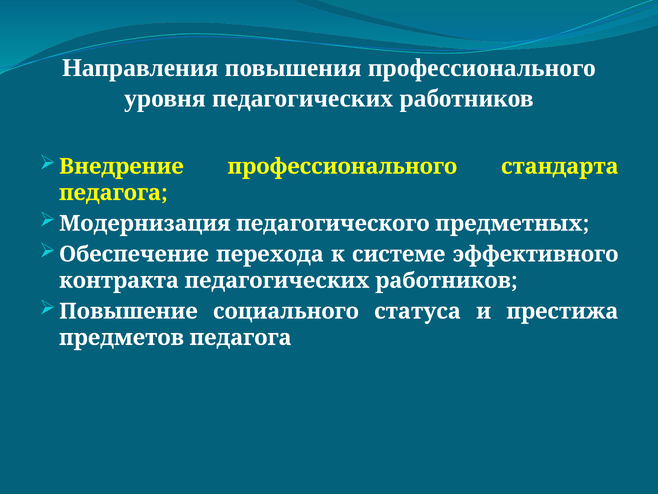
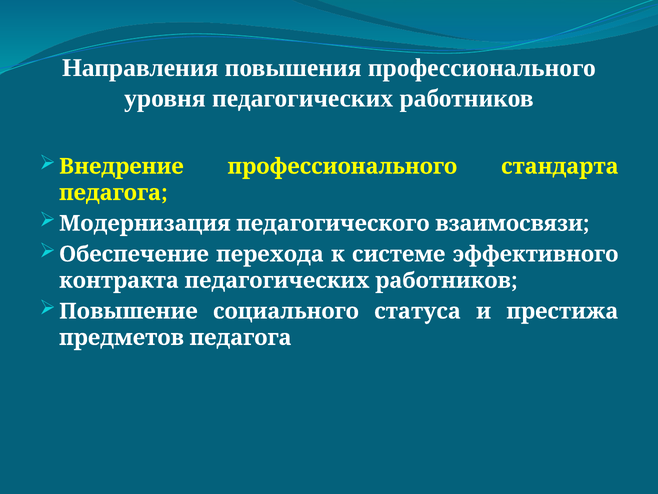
предметных: предметных -> взаимосвязи
